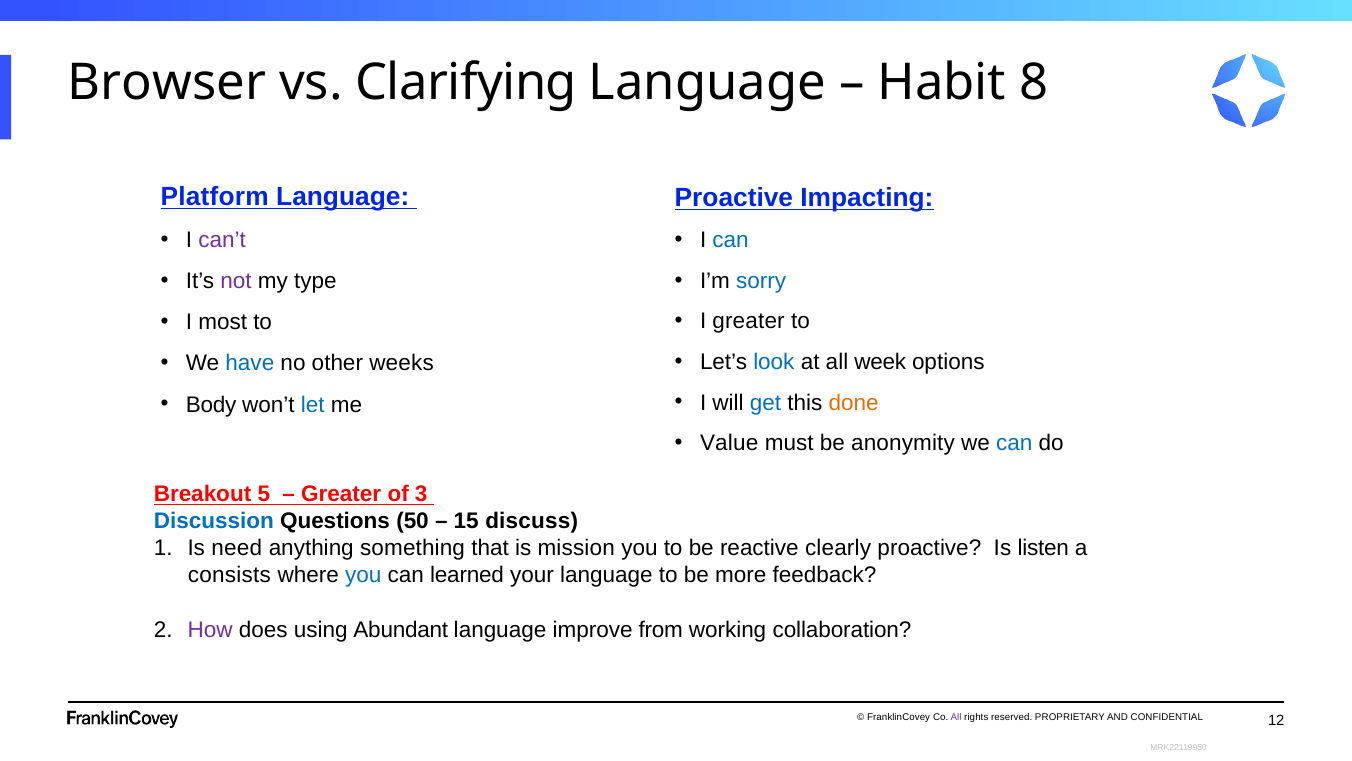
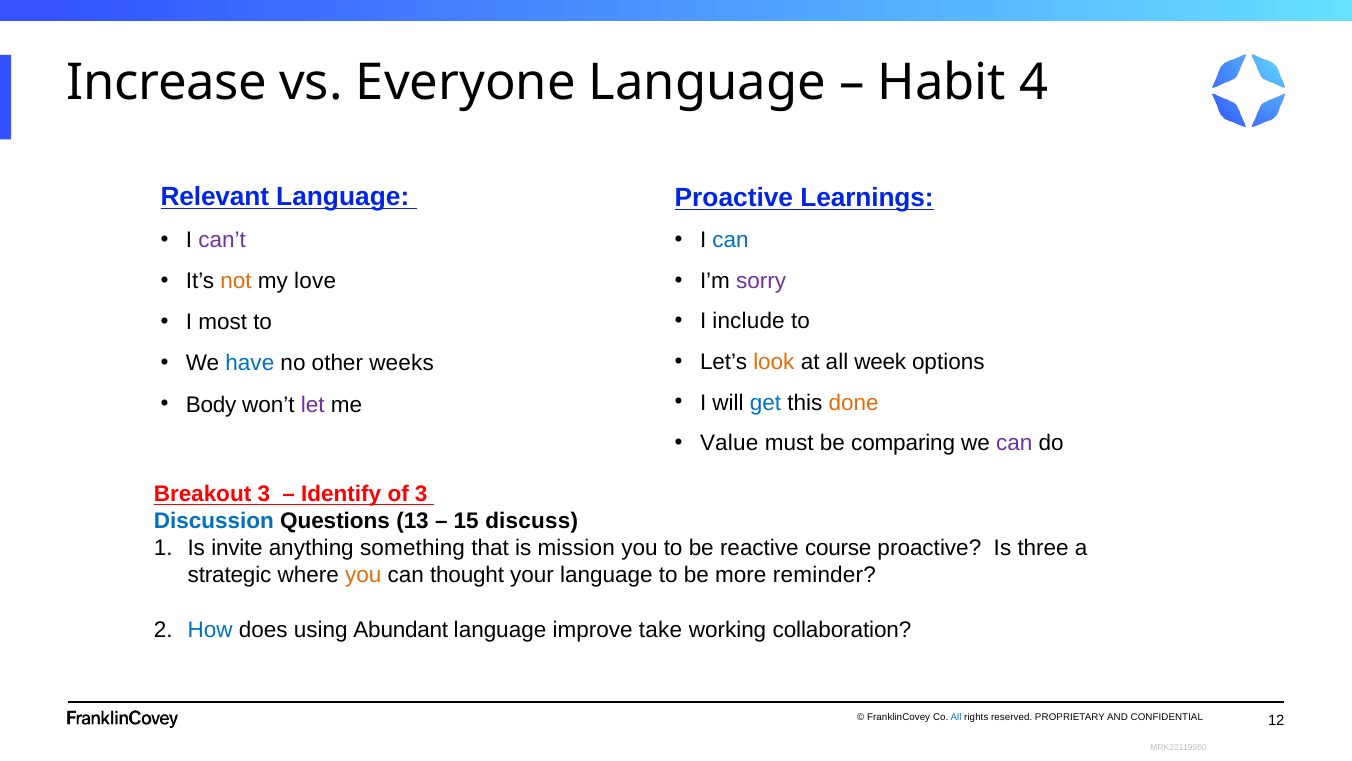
Browser: Browser -> Increase
Clarifying: Clarifying -> Everyone
8: 8 -> 4
Platform: Platform -> Relevant
Impacting: Impacting -> Learnings
sorry colour: blue -> purple
not colour: purple -> orange
type: type -> love
I greater: greater -> include
look colour: blue -> orange
let colour: blue -> purple
anonymity: anonymity -> comparing
can at (1014, 443) colour: blue -> purple
Breakout 5: 5 -> 3
Greater at (341, 494): Greater -> Identify
50: 50 -> 13
need: need -> invite
clearly: clearly -> course
listen: listen -> three
consists: consists -> strategic
you at (363, 575) colour: blue -> orange
learned: learned -> thought
feedback: feedback -> reminder
How colour: purple -> blue
from: from -> take
All at (956, 716) colour: purple -> blue
